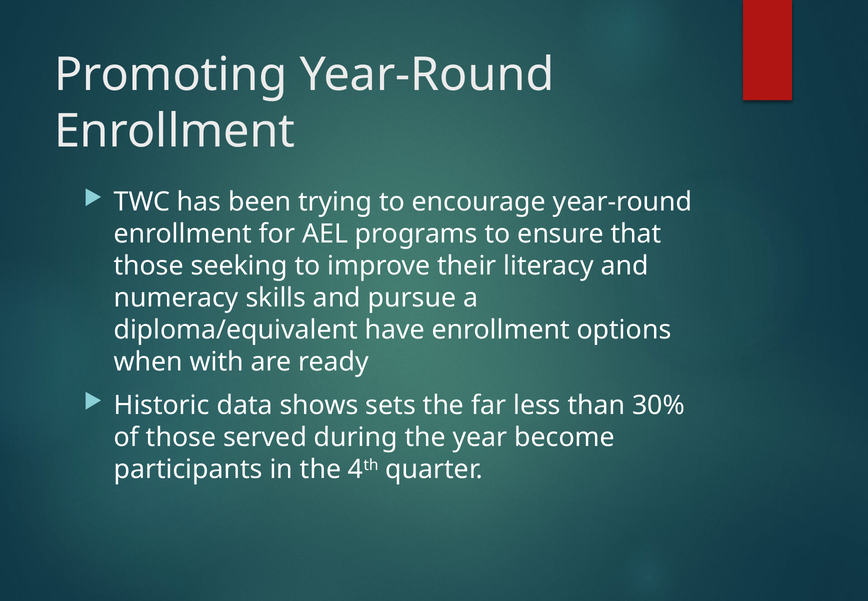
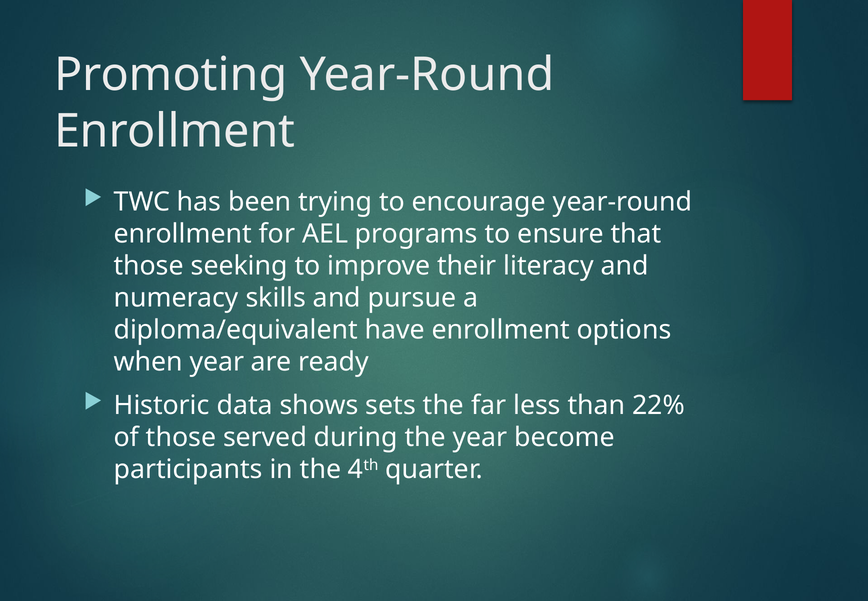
when with: with -> year
30%: 30% -> 22%
